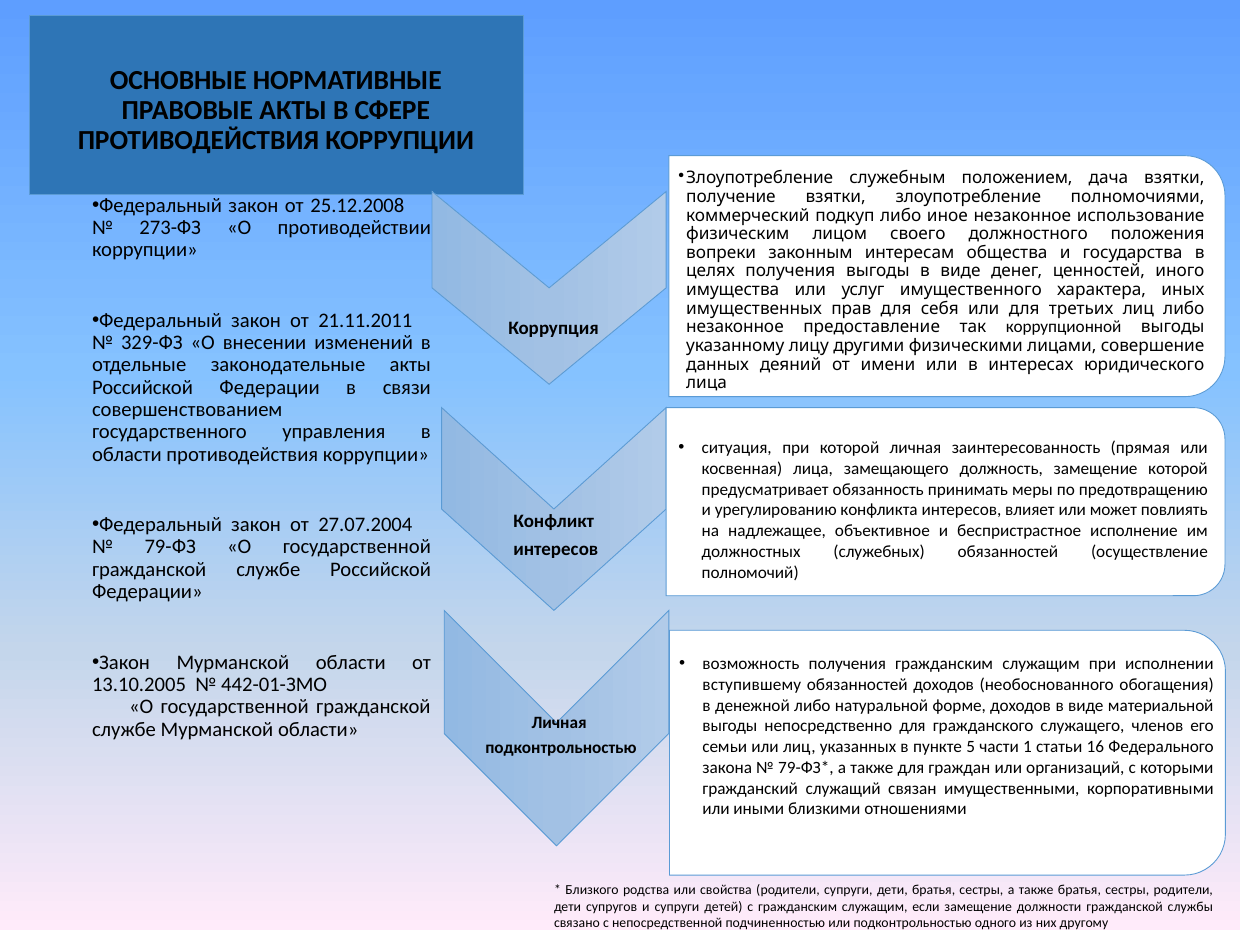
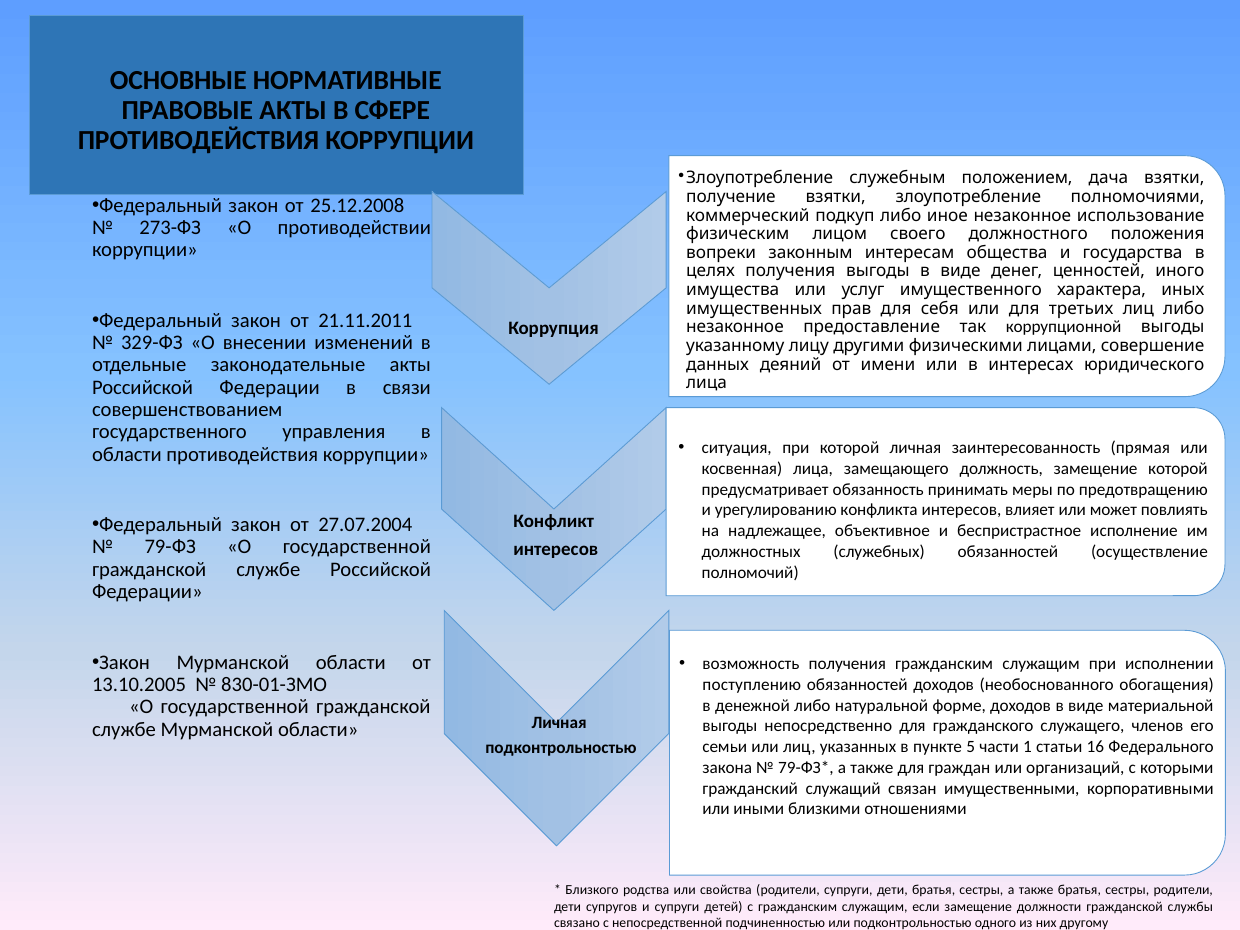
442-01-ЗМО: 442-01-ЗМО -> 830-01-ЗМО
вступившему: вступившему -> поступлению
